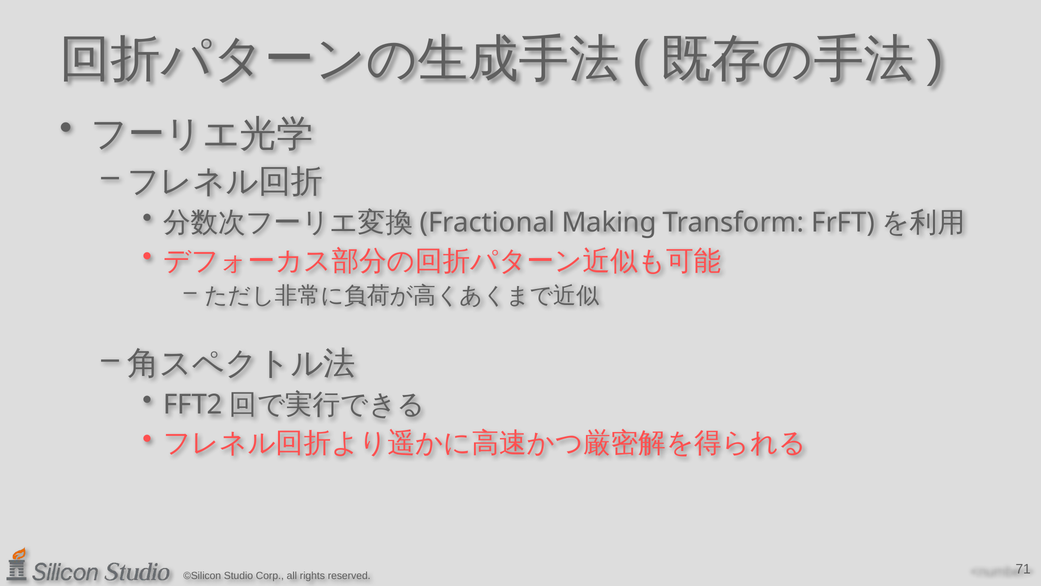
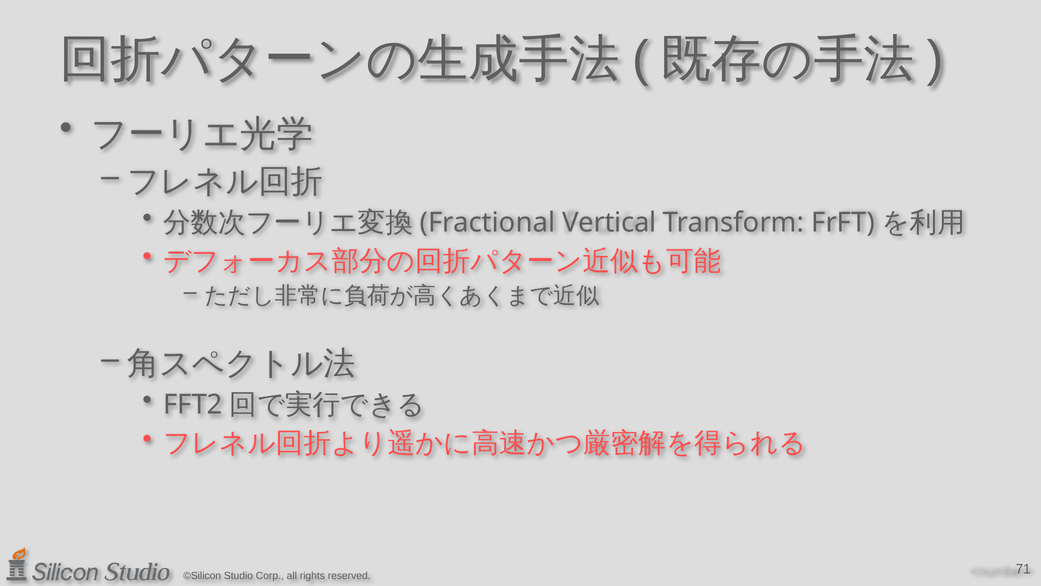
Making: Making -> Vertical
